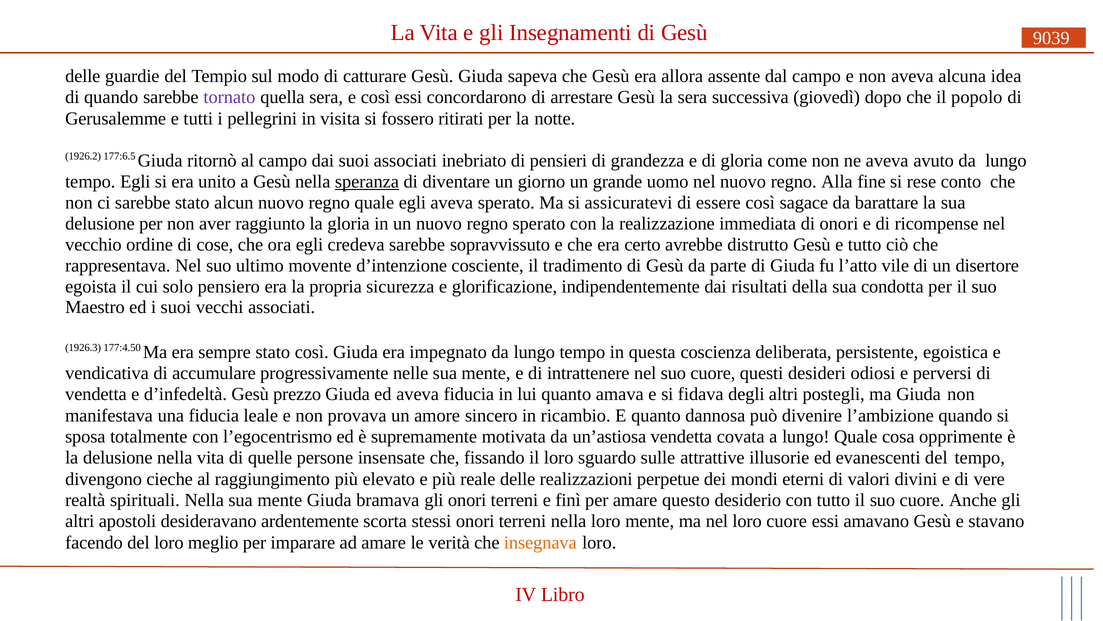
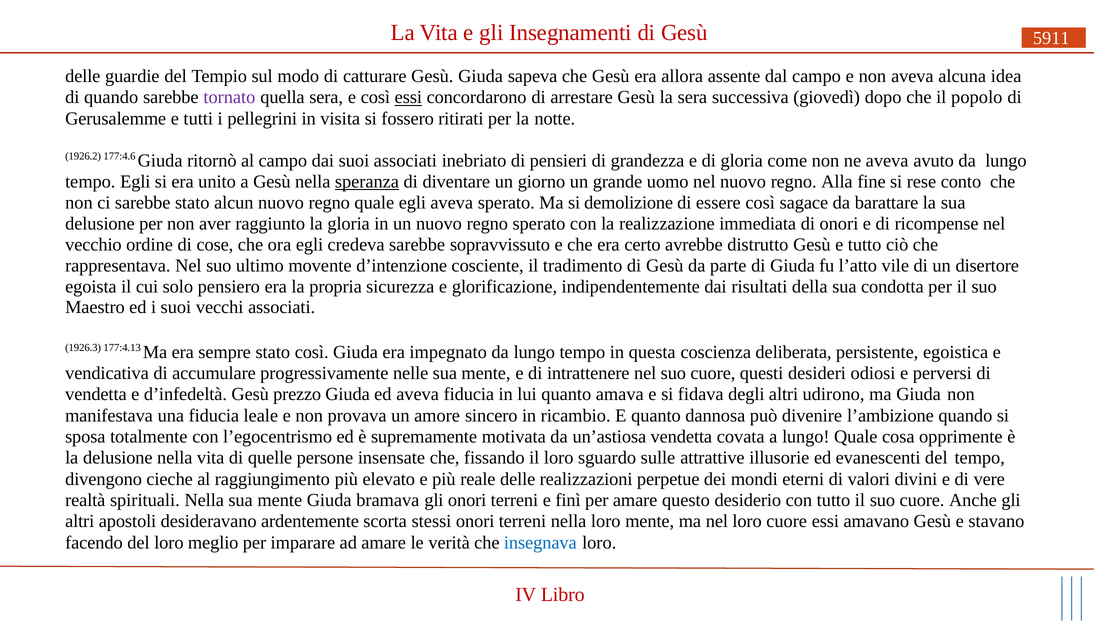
9039: 9039 -> 5911
essi at (408, 97) underline: none -> present
177:6.5: 177:6.5 -> 177:4.6
assicuratevi: assicuratevi -> demolizione
177:4.50: 177:4.50 -> 177:4.13
postegli: postegli -> udirono
insegnava colour: orange -> blue
